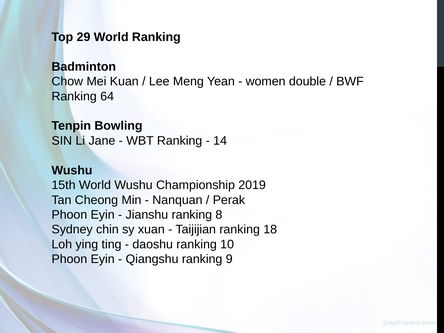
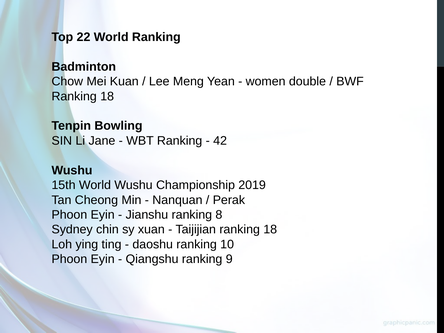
29: 29 -> 22
64 at (107, 96): 64 -> 18
14: 14 -> 42
